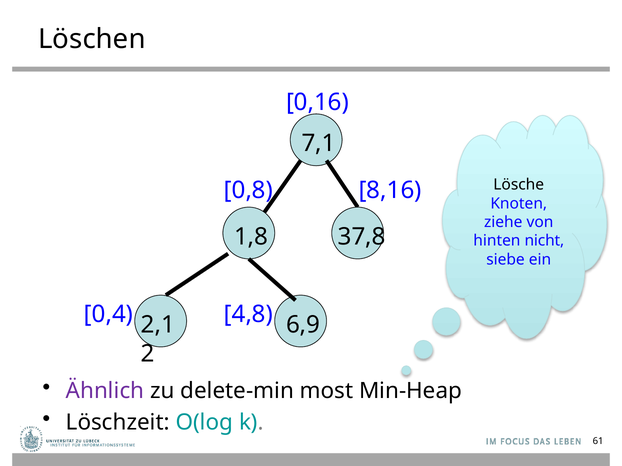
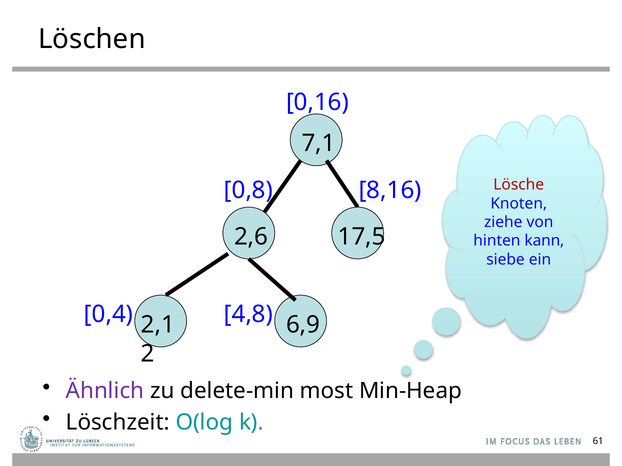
Lösche colour: black -> red
1,8: 1,8 -> 2,6
37,8: 37,8 -> 17,5
nicht: nicht -> kann
